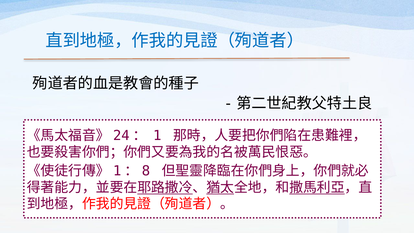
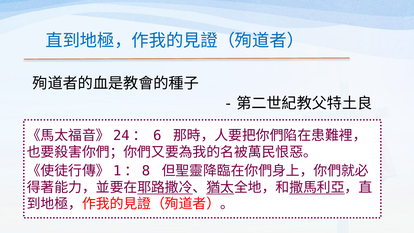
1: 1 -> 6
